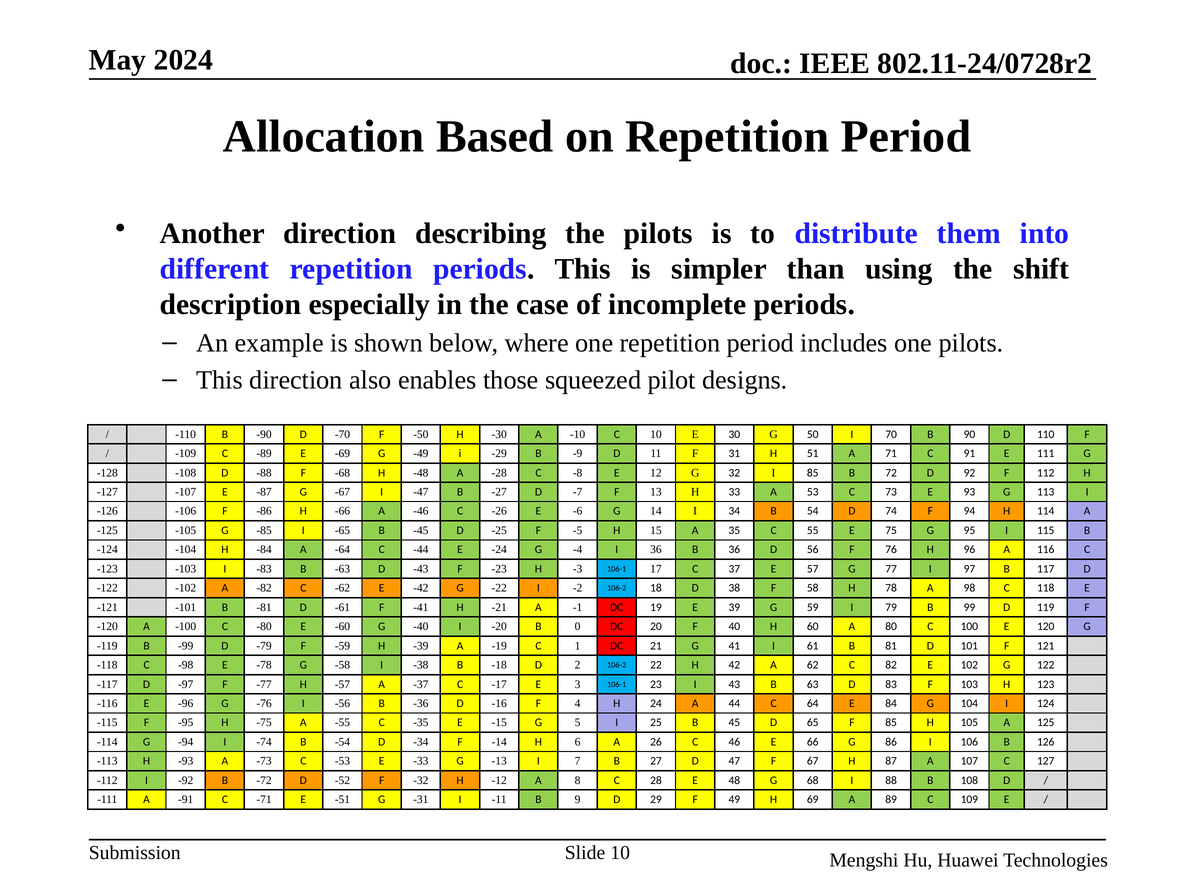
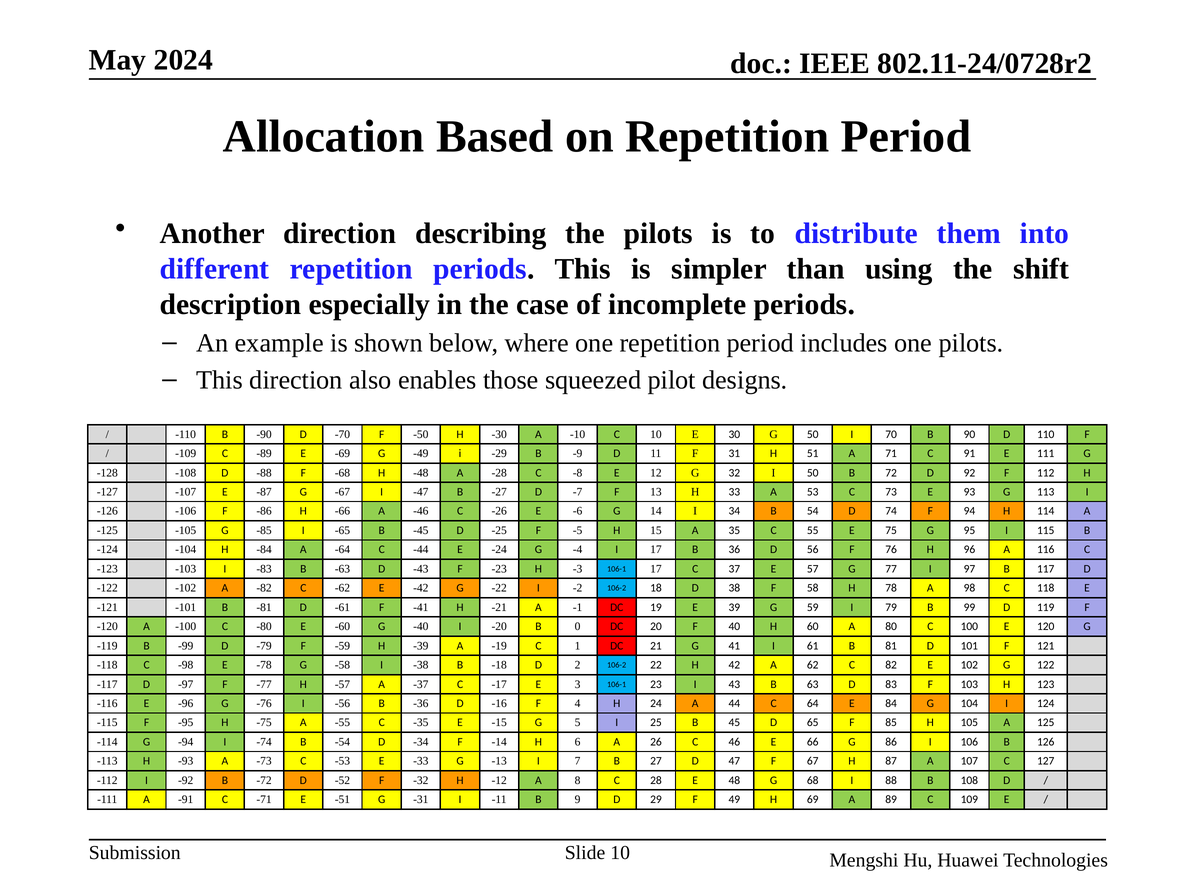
I 85: 85 -> 50
I 36: 36 -> 17
